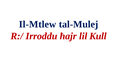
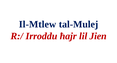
Kull: Kull -> Jien
